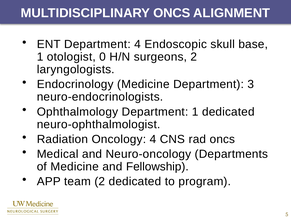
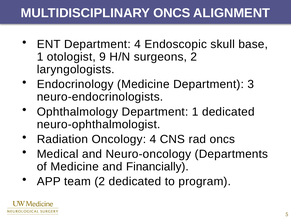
0: 0 -> 9
Fellowship: Fellowship -> Financially
